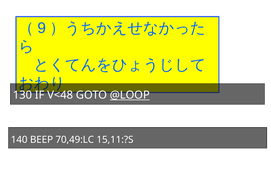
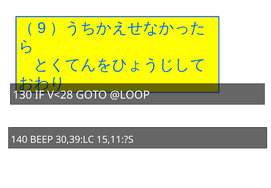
V<48: V<48 -> V<28
@LOOP underline: present -> none
70,49:LC: 70,49:LC -> 30,39:LC
